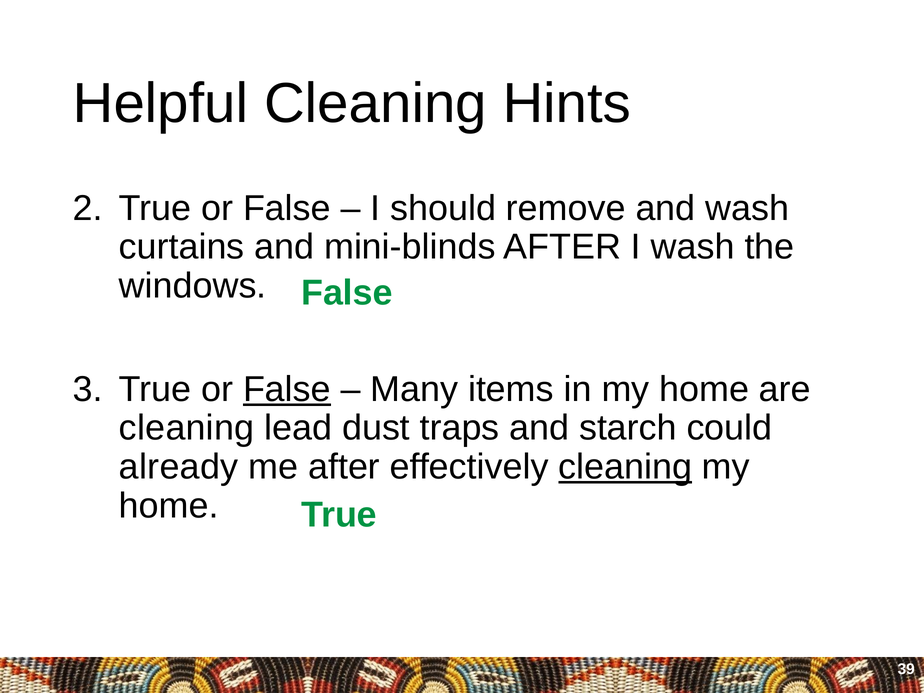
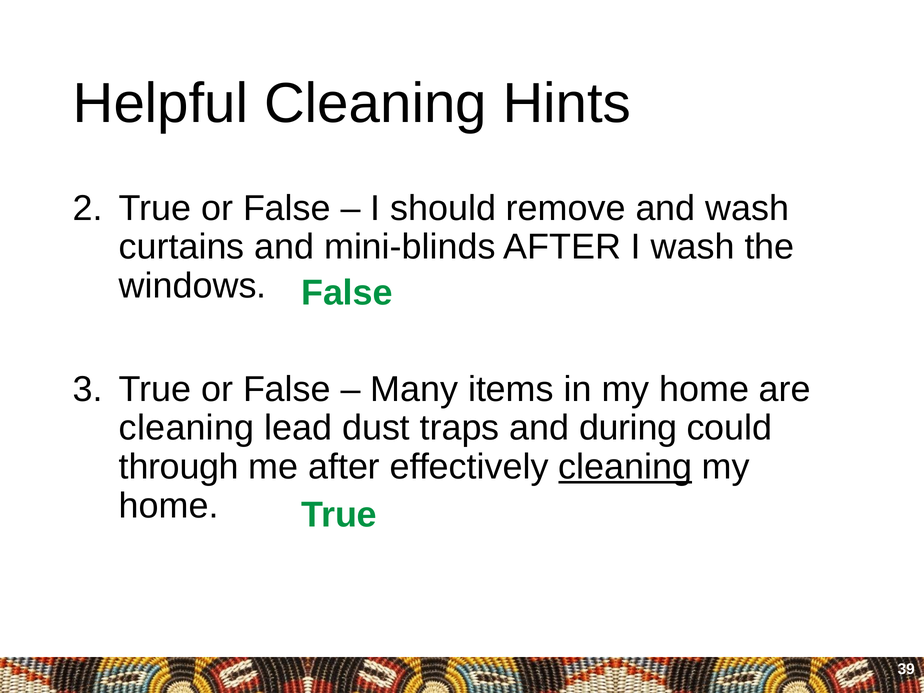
False at (287, 389) underline: present -> none
starch: starch -> during
already: already -> through
